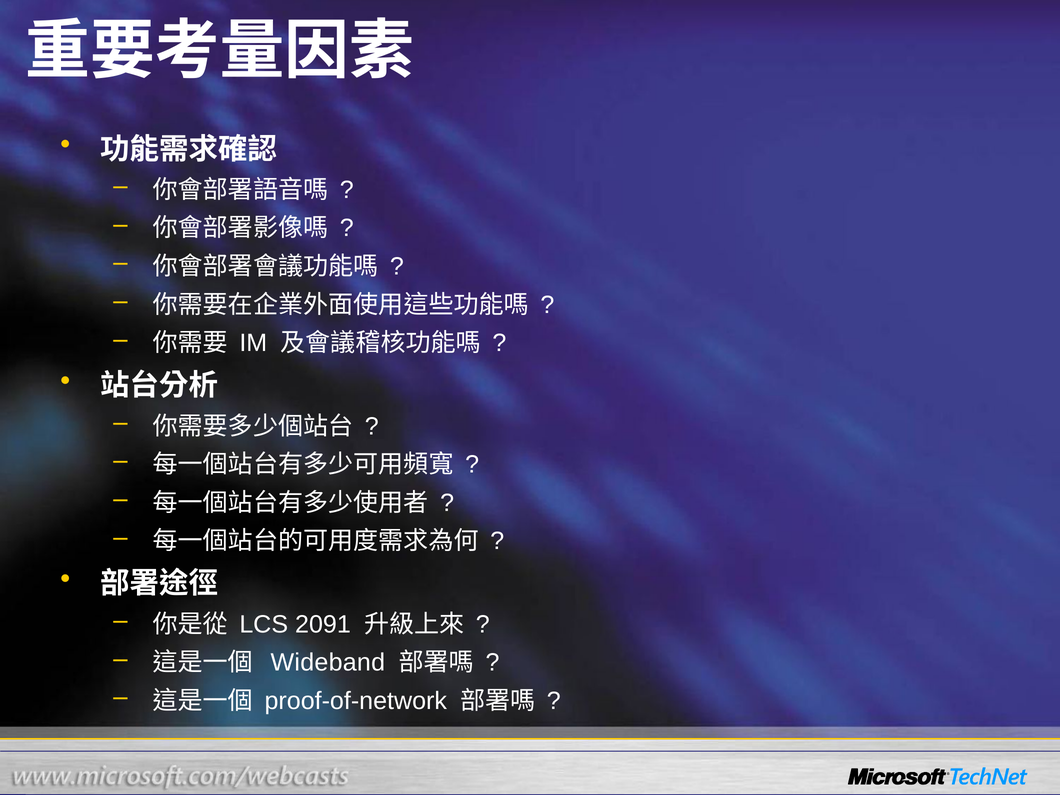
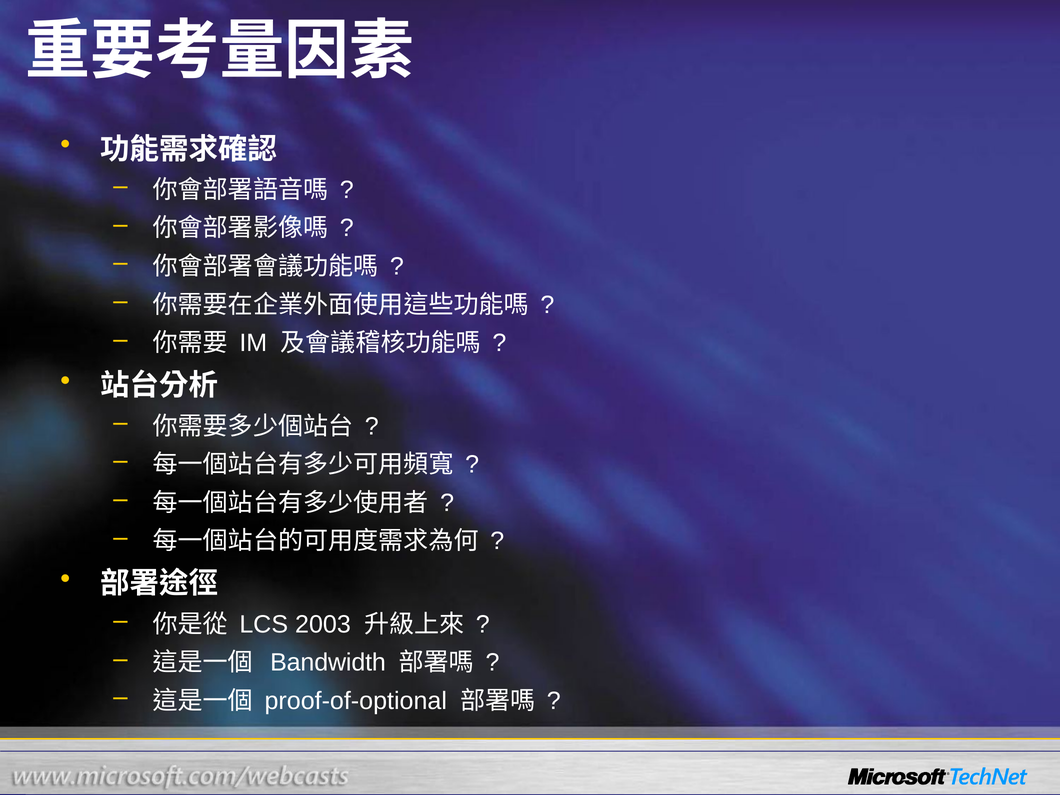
2091: 2091 -> 2003
Wideband: Wideband -> Bandwidth
proof-of-network: proof-of-network -> proof-of-optional
